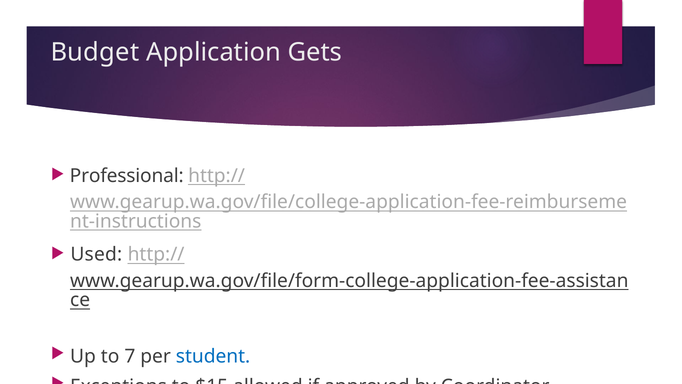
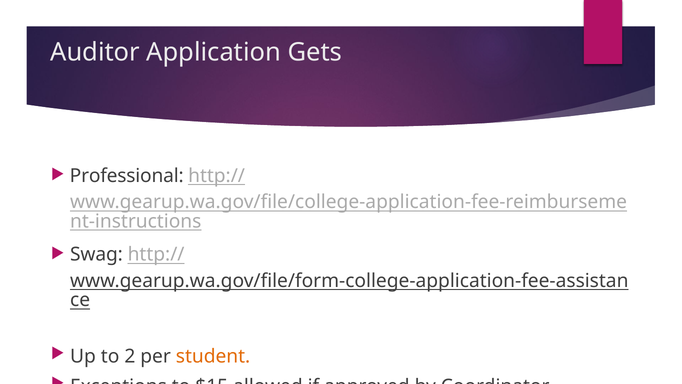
Budget: Budget -> Auditor
Used: Used -> Swag
7: 7 -> 2
student colour: blue -> orange
